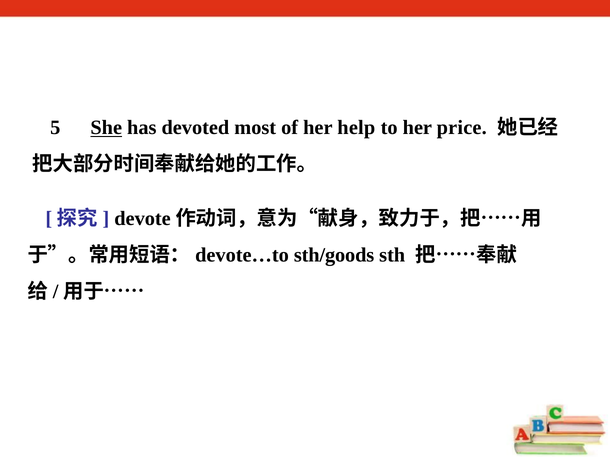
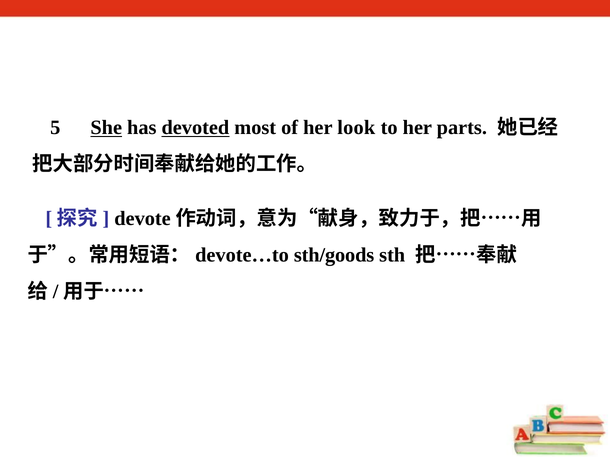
devoted underline: none -> present
help: help -> look
price: price -> parts
